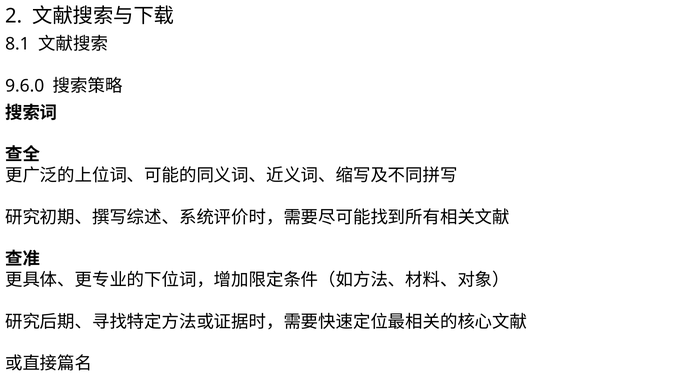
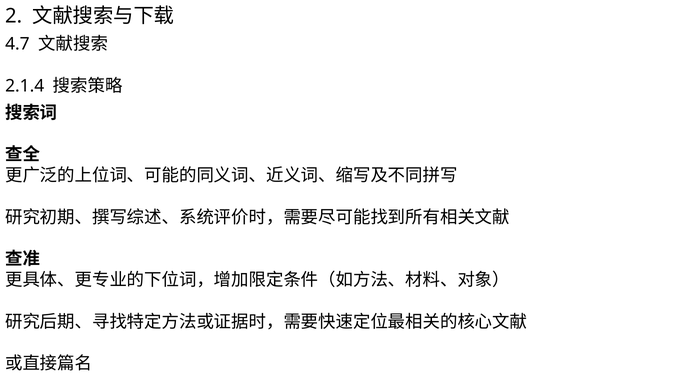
8.1: 8.1 -> 4.7
9.6.0: 9.6.0 -> 2.1.4
